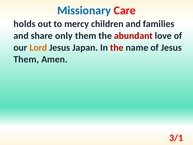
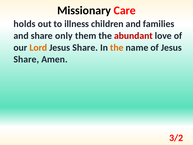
Missionary colour: blue -> black
mercy: mercy -> illness
Japan at (85, 47): Japan -> Share
the at (117, 47) colour: red -> orange
Them at (26, 59): Them -> Share
3/1: 3/1 -> 3/2
